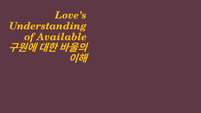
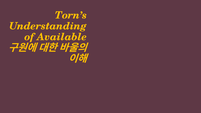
Love’s: Love’s -> Torn’s
